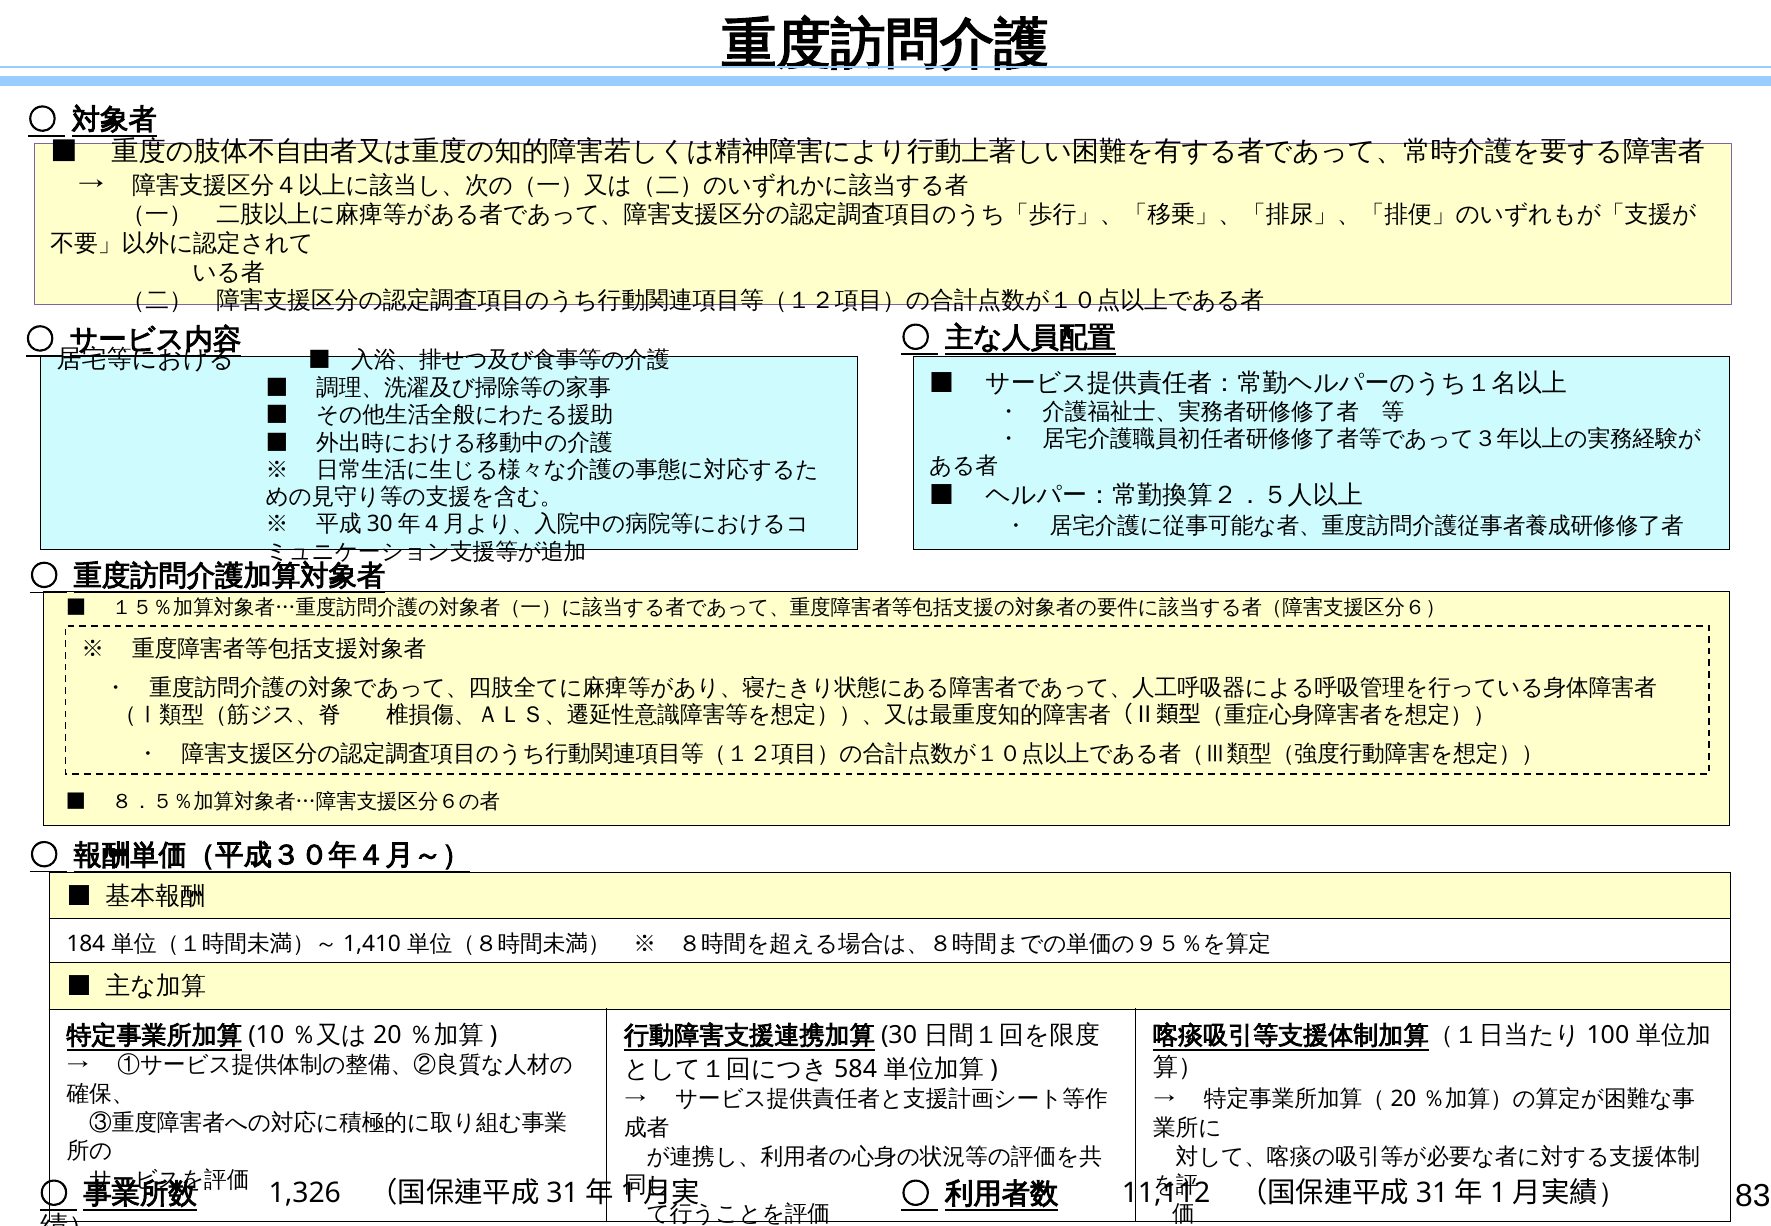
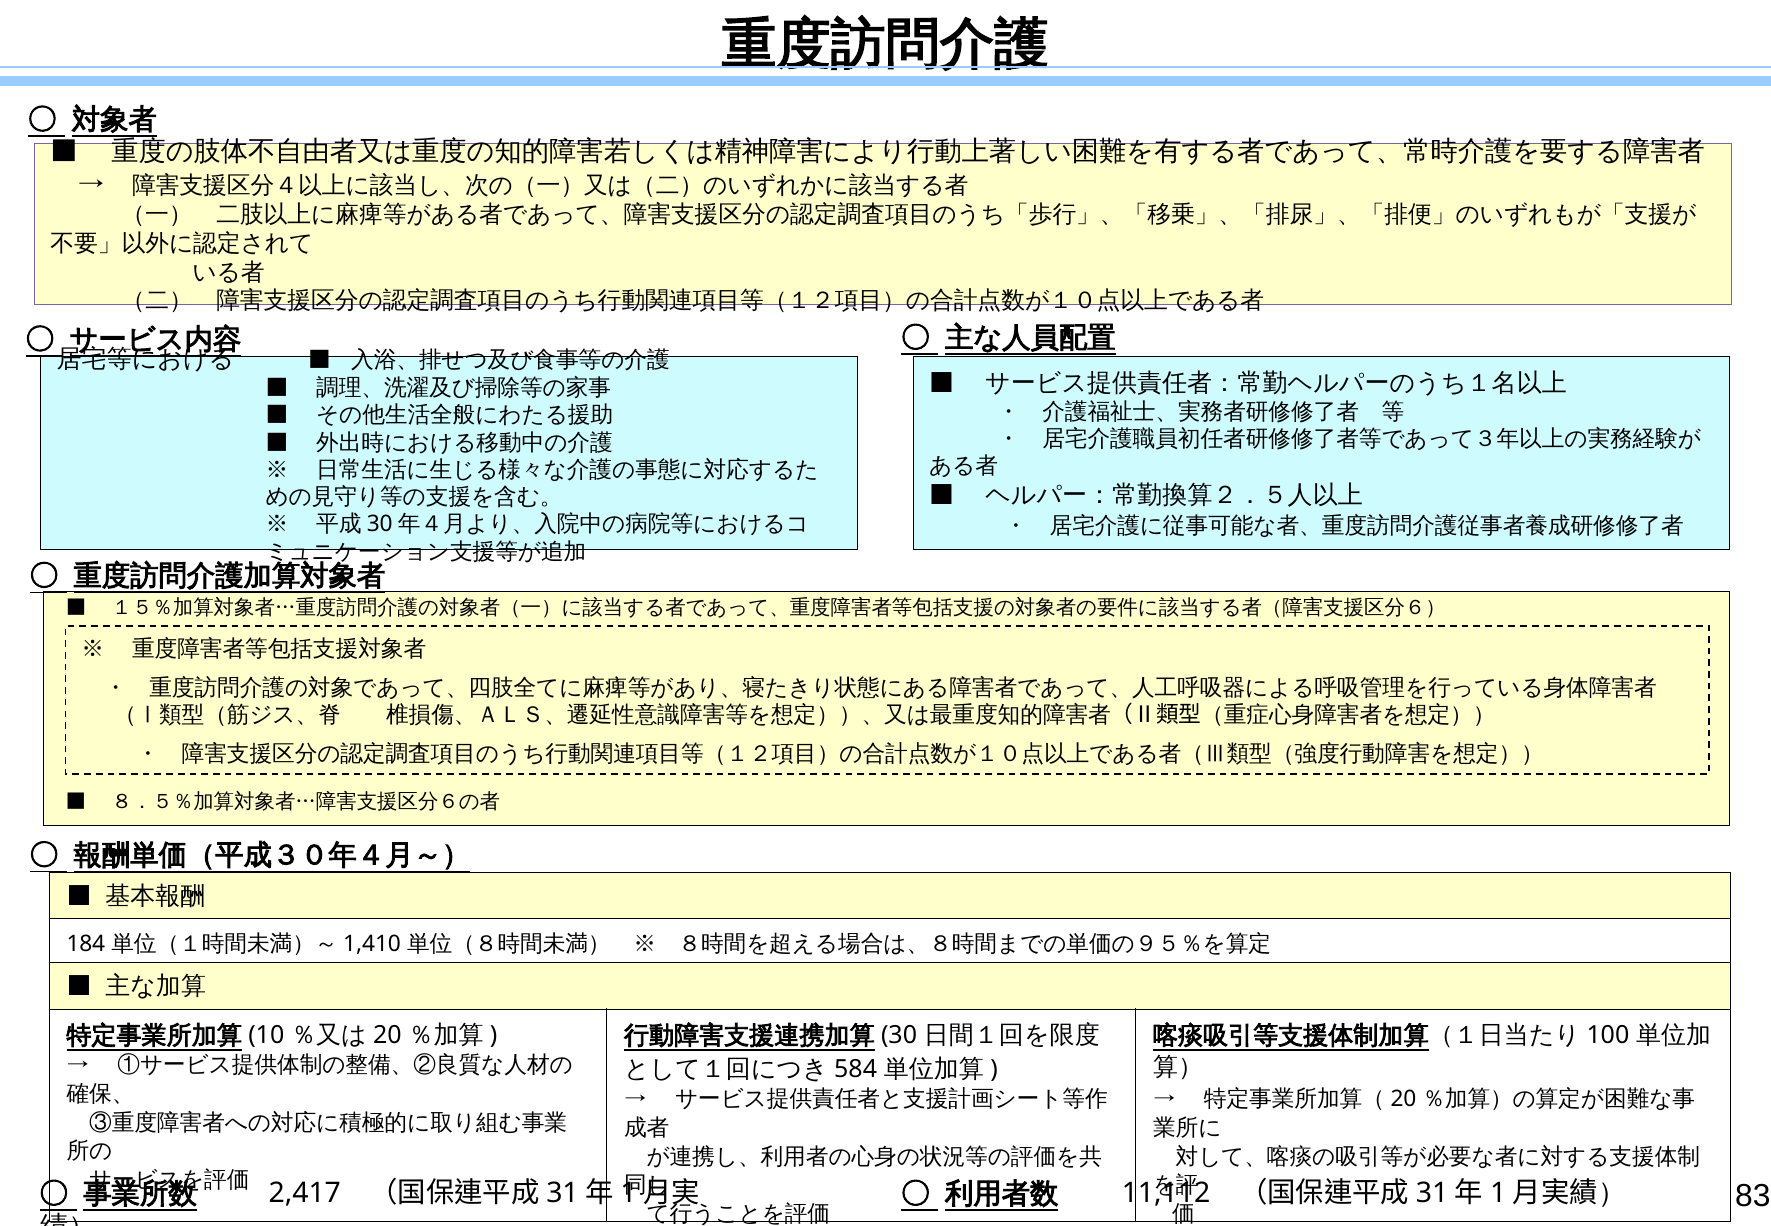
1,326: 1,326 -> 2,417
